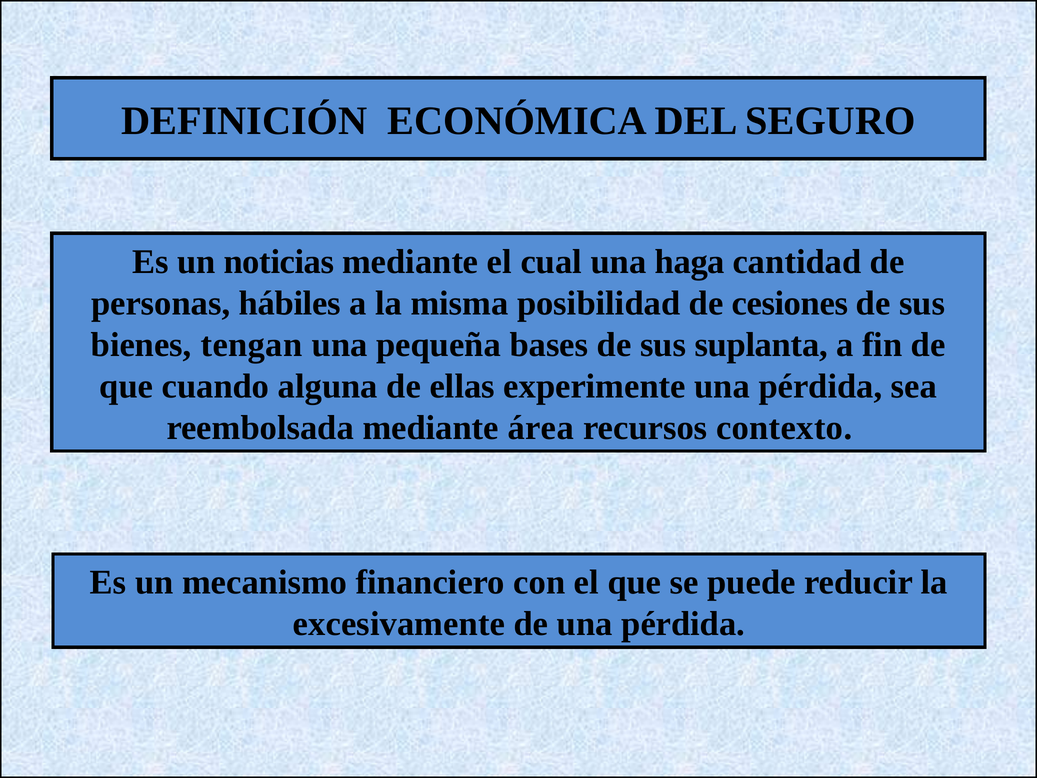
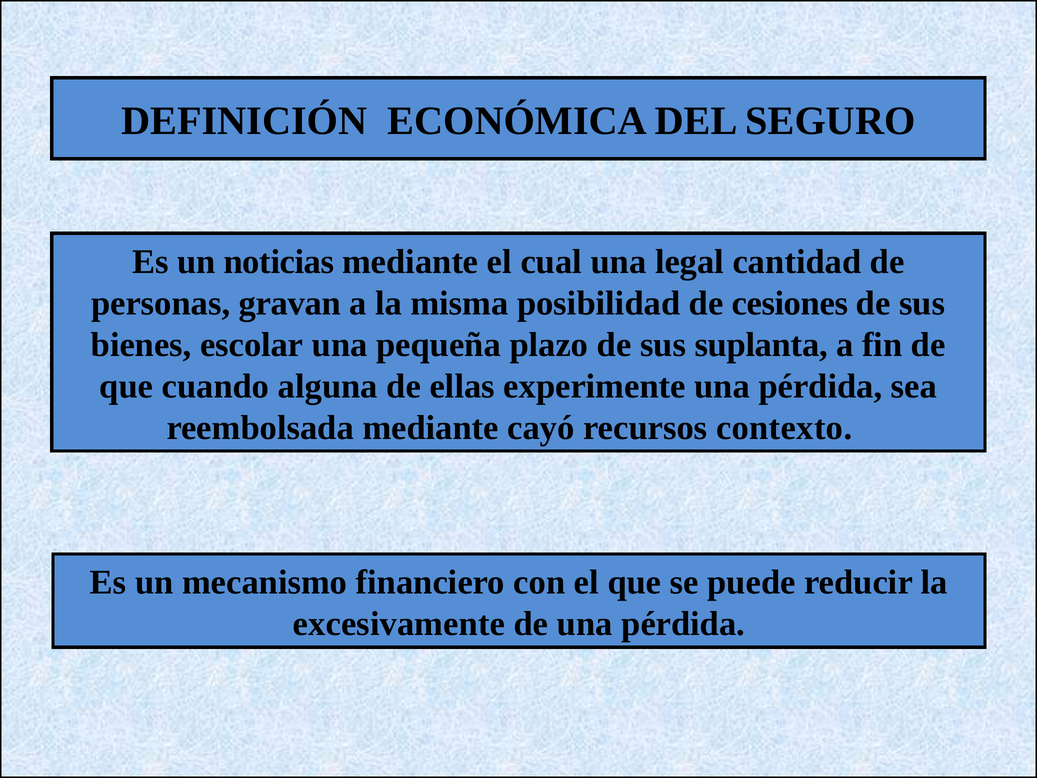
haga: haga -> legal
hábiles: hábiles -> gravan
tengan: tengan -> escolar
bases: bases -> plazo
área: área -> cayó
